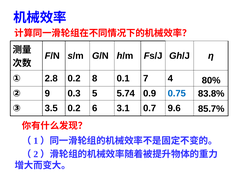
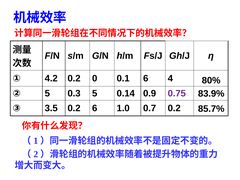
2.8: 2.8 -> 4.2
8: 8 -> 0
0.1 7: 7 -> 6
83.8%: 83.8% -> 83.9%
② 9: 9 -> 5
5.74: 5.74 -> 0.14
0.75 colour: blue -> purple
3.1: 3.1 -> 1.0
0.7 9.6: 9.6 -> 0.2
